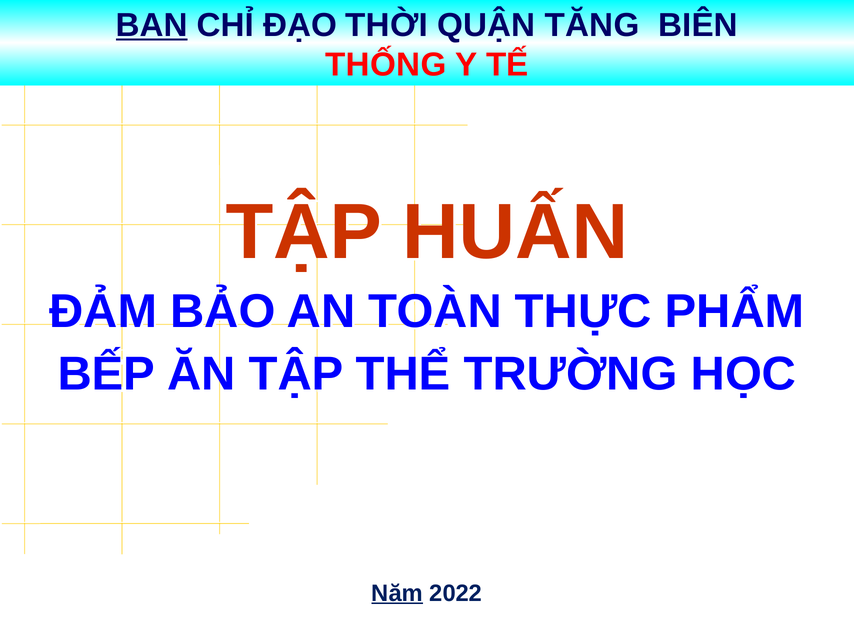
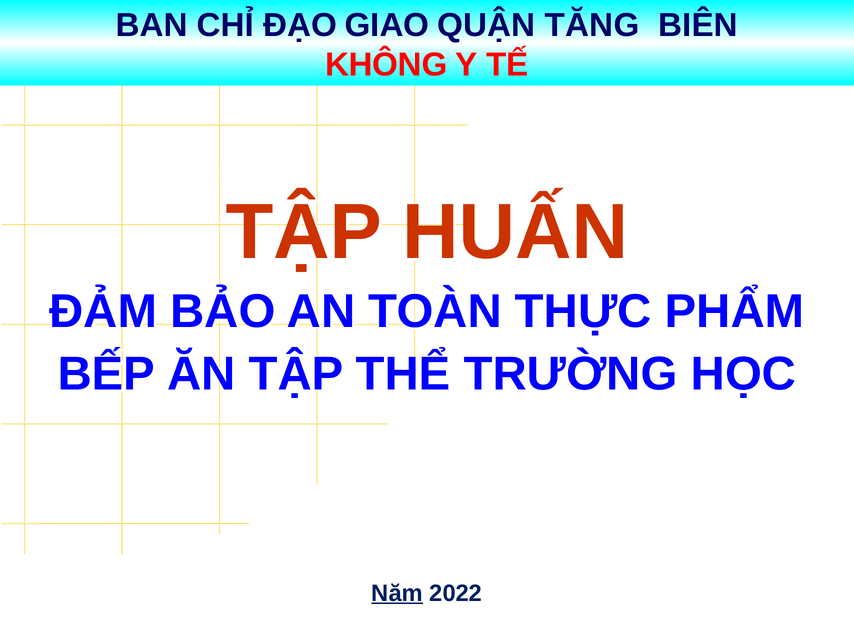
BAN underline: present -> none
THỜI: THỜI -> GIAO
THỐNG: THỐNG -> KHÔNG
